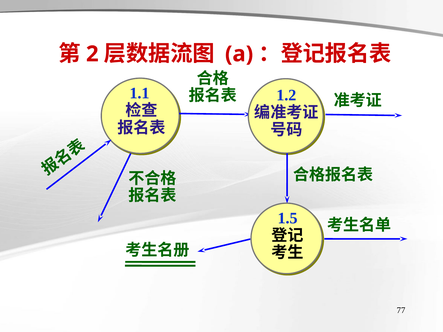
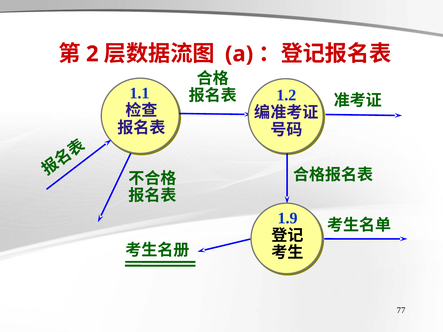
1.5: 1.5 -> 1.9
